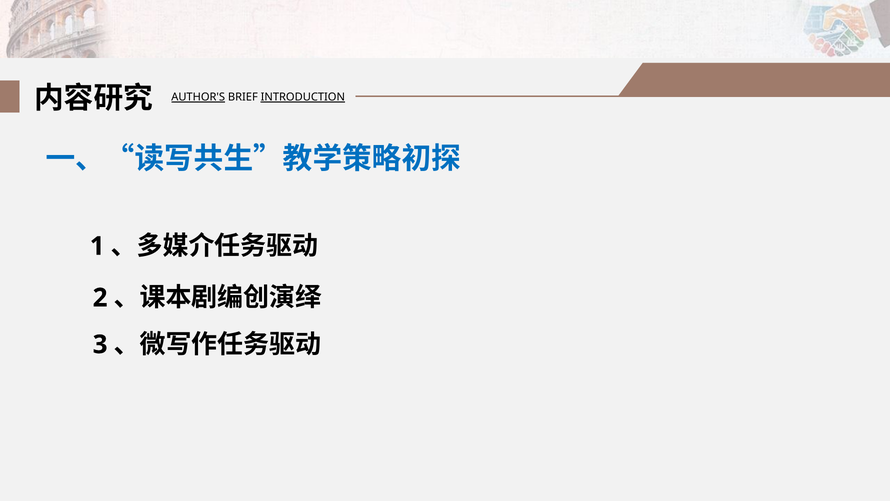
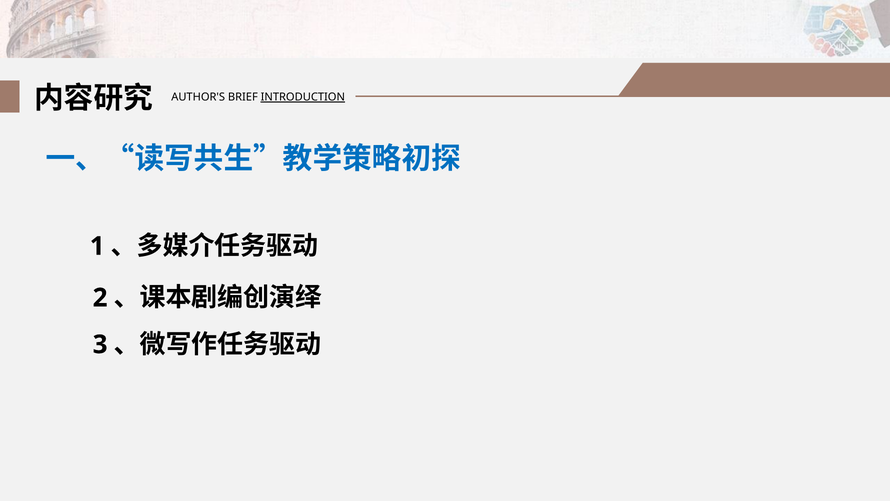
AUTHOR'S underline: present -> none
